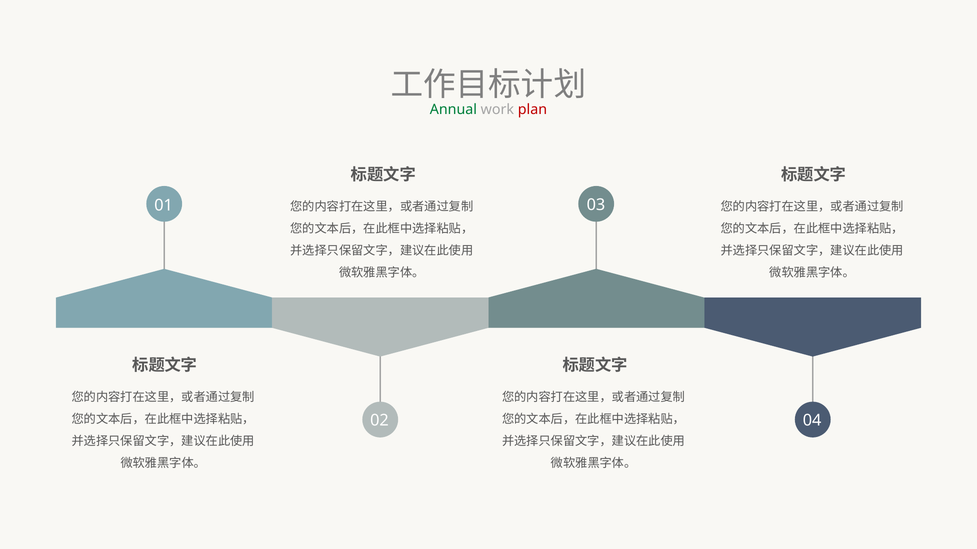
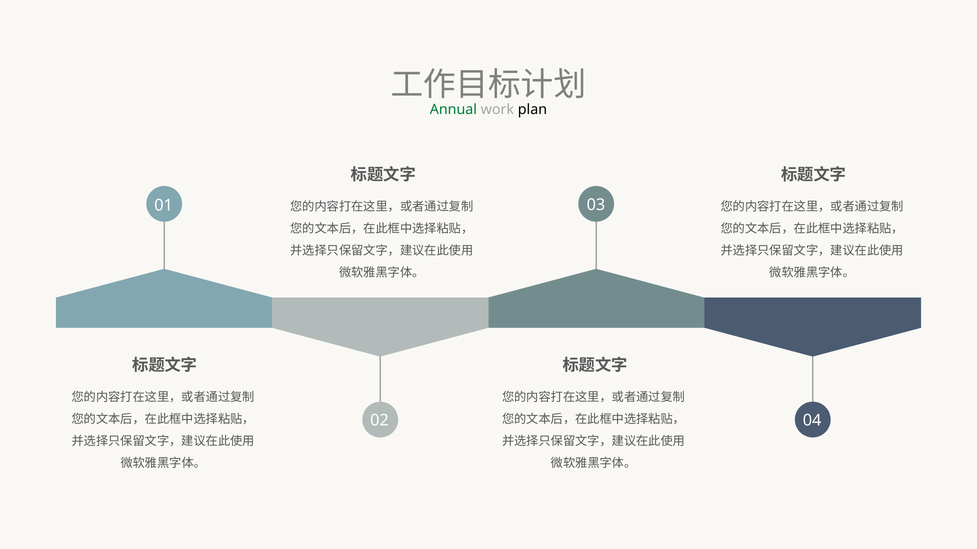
plan colour: red -> black
